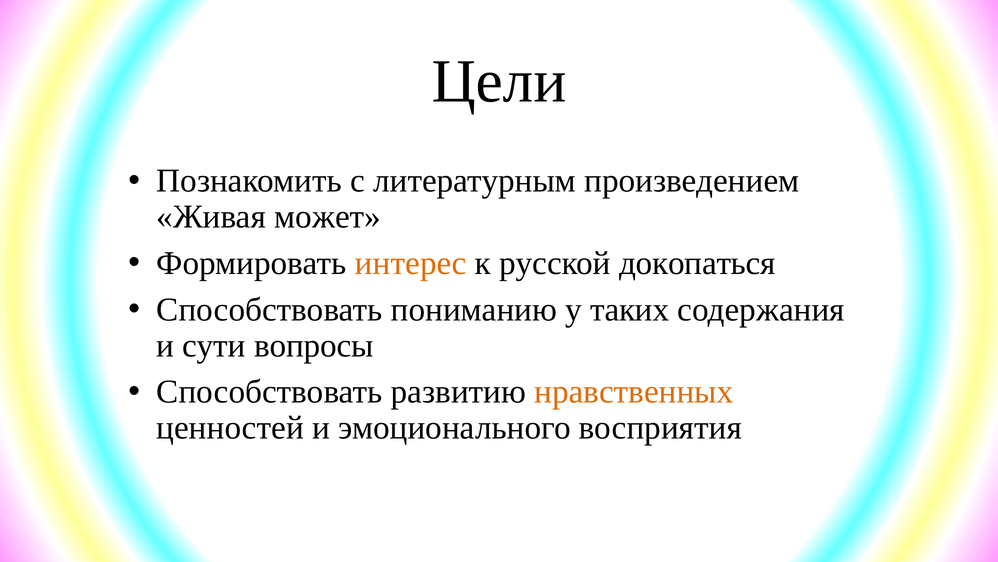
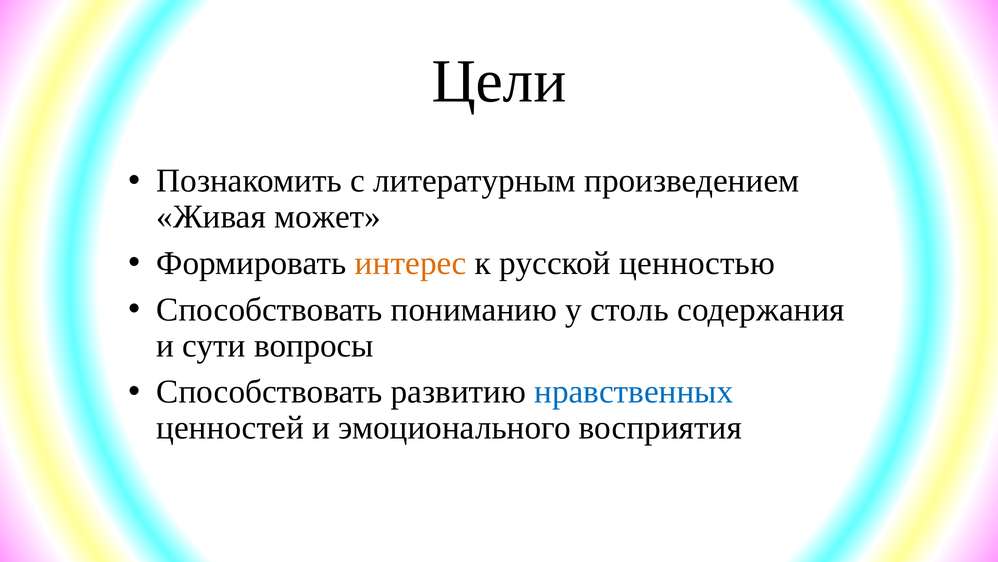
докопаться: докопаться -> ценностью
таких: таких -> столь
нравственных colour: orange -> blue
